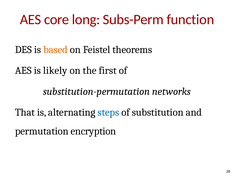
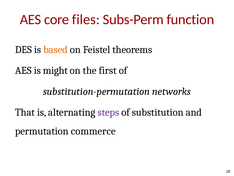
long: long -> files
likely: likely -> might
steps colour: blue -> purple
encryption: encryption -> commerce
